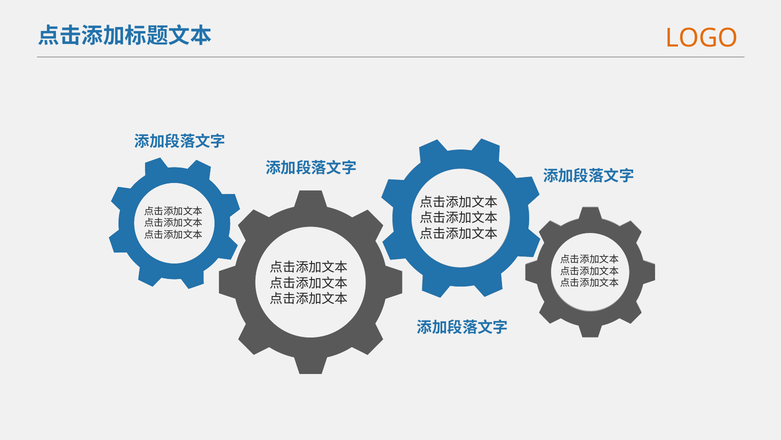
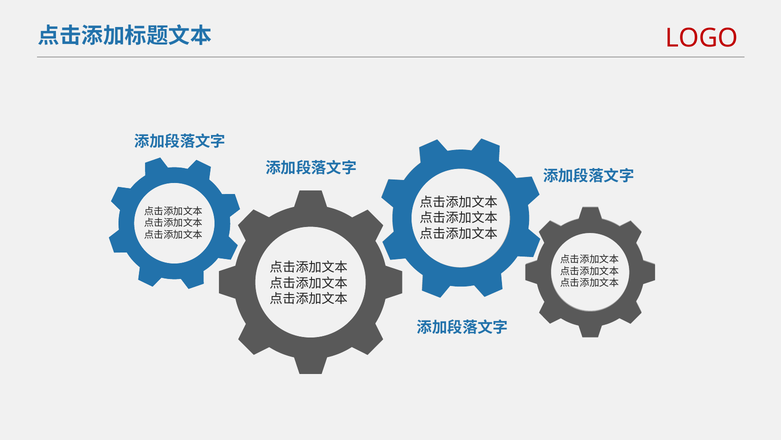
LOGO colour: orange -> red
